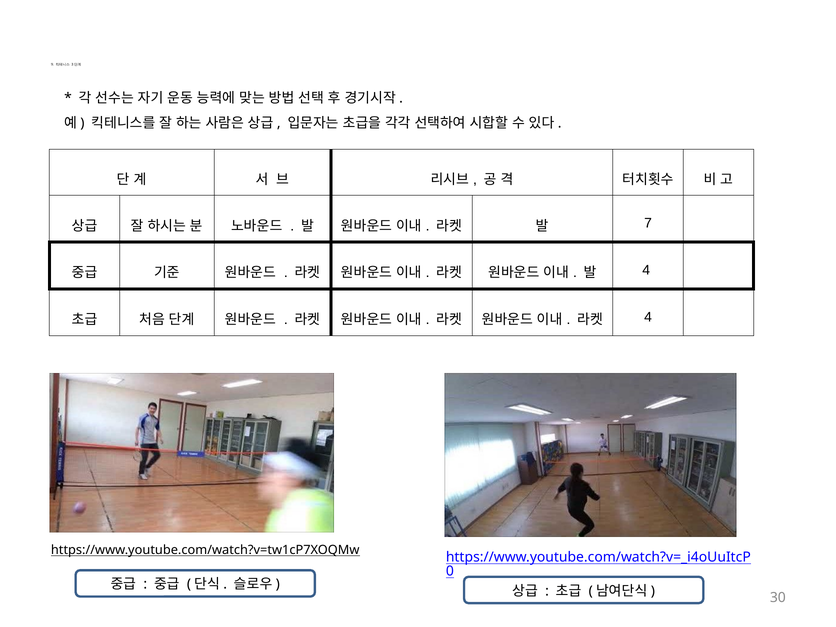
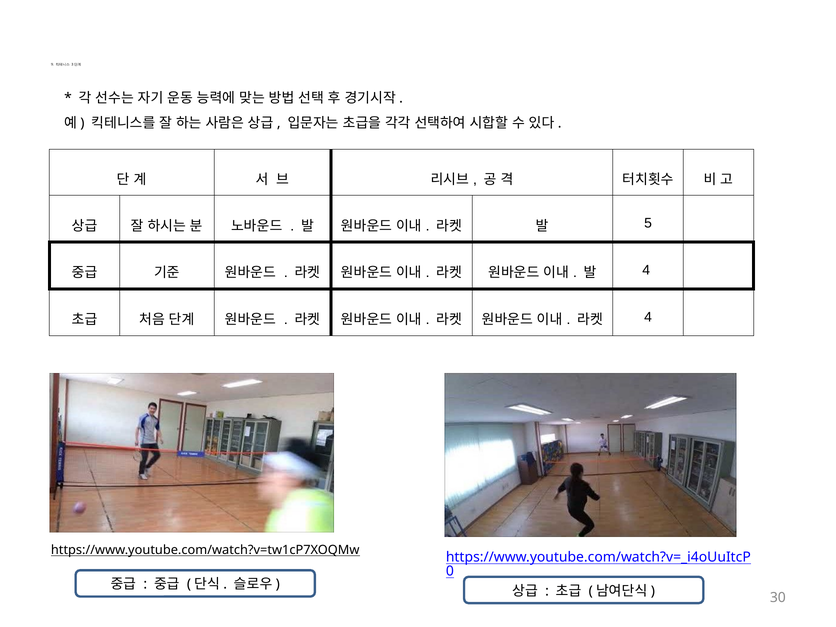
7: 7 -> 5
